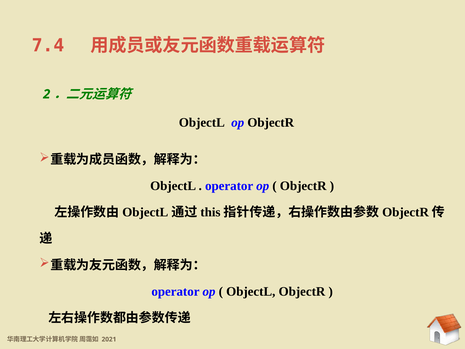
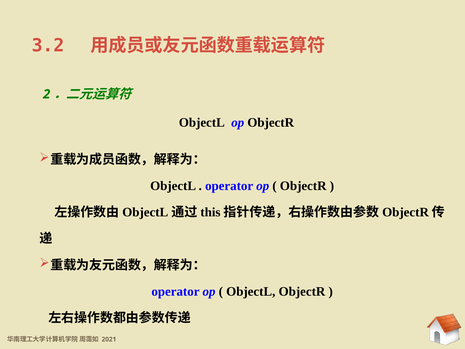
7.4: 7.4 -> 3.2
